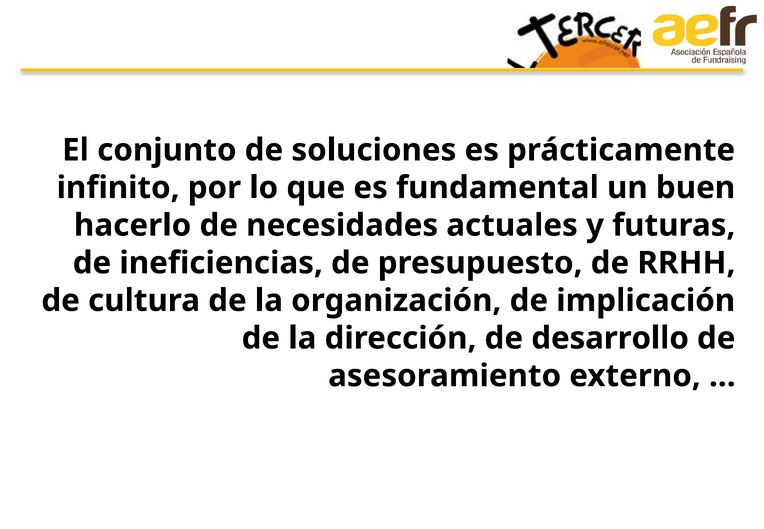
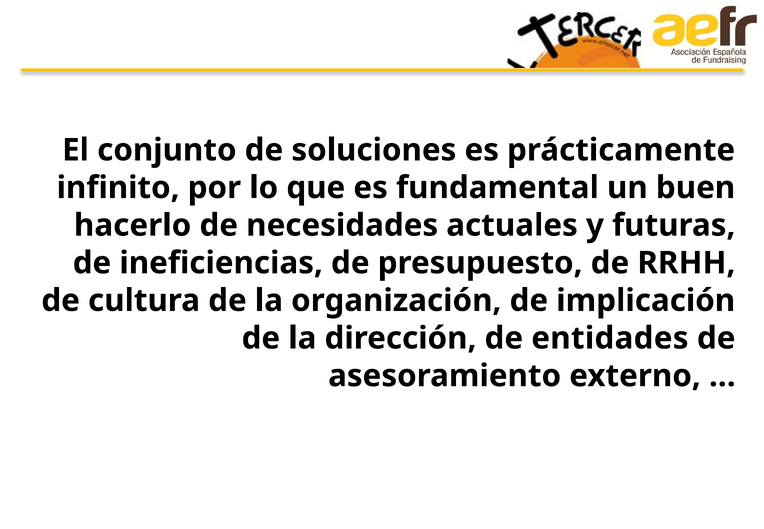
desarrollo: desarrollo -> entidades
